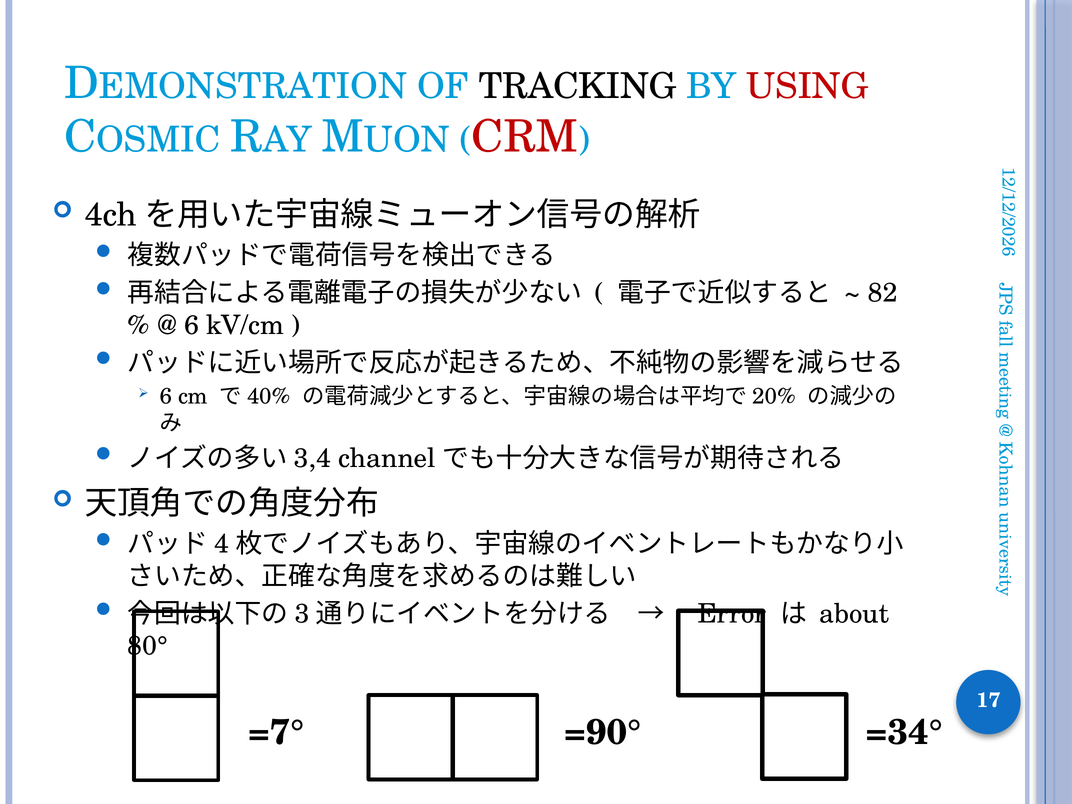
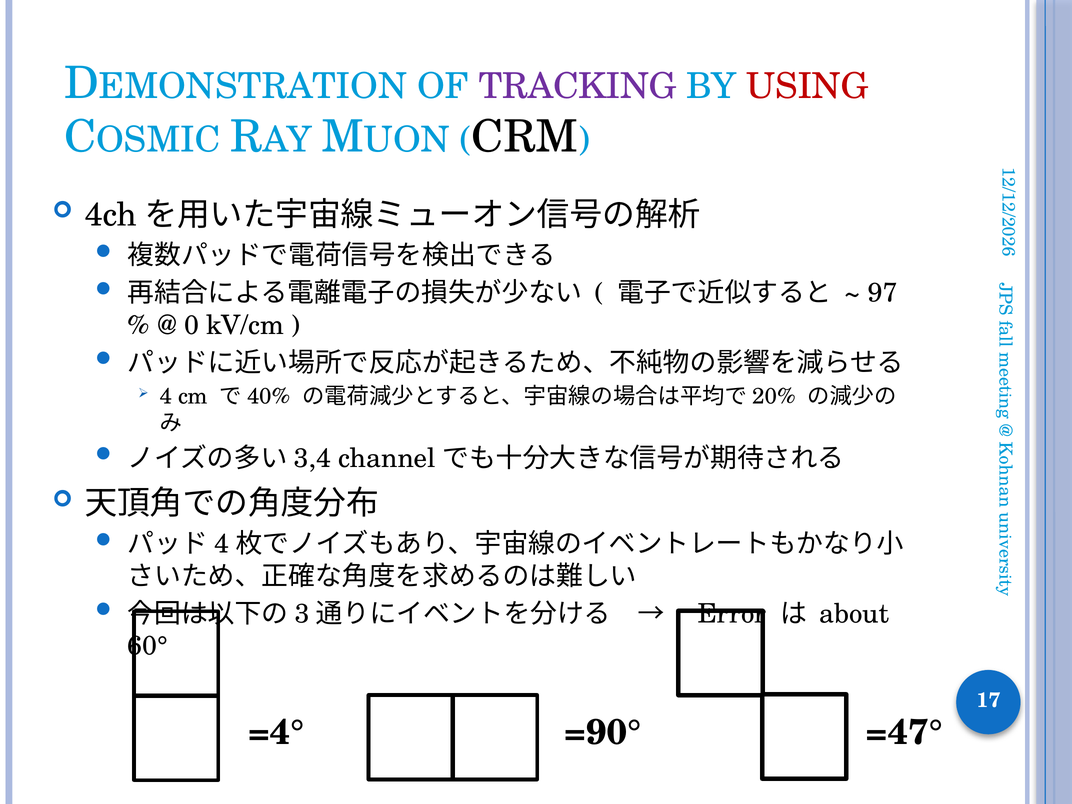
TRACKING colour: black -> purple
CRM colour: red -> black
82: 82 -> 97
6 at (192, 325): 6 -> 0
6 at (166, 396): 6 -> 4
80°: 80° -> 60°
=7°: =7° -> =4°
=34°: =34° -> =47°
